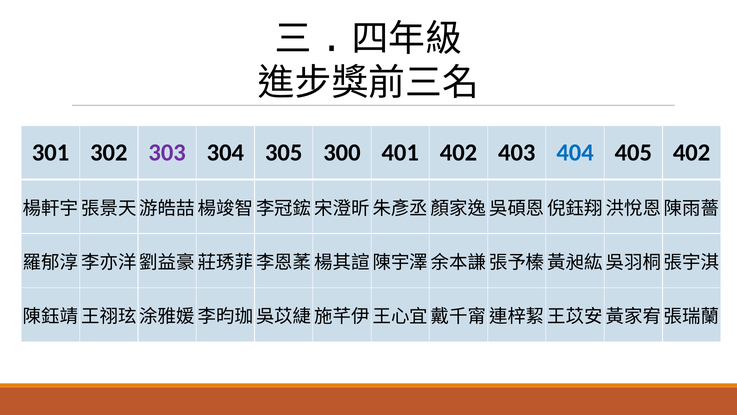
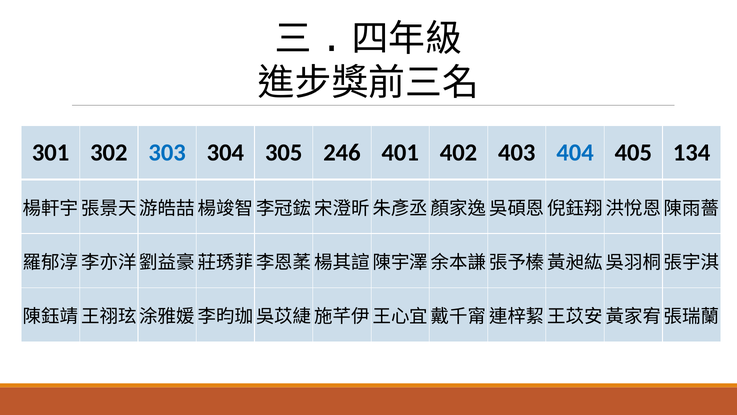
303 colour: purple -> blue
300: 300 -> 246
405 402: 402 -> 134
